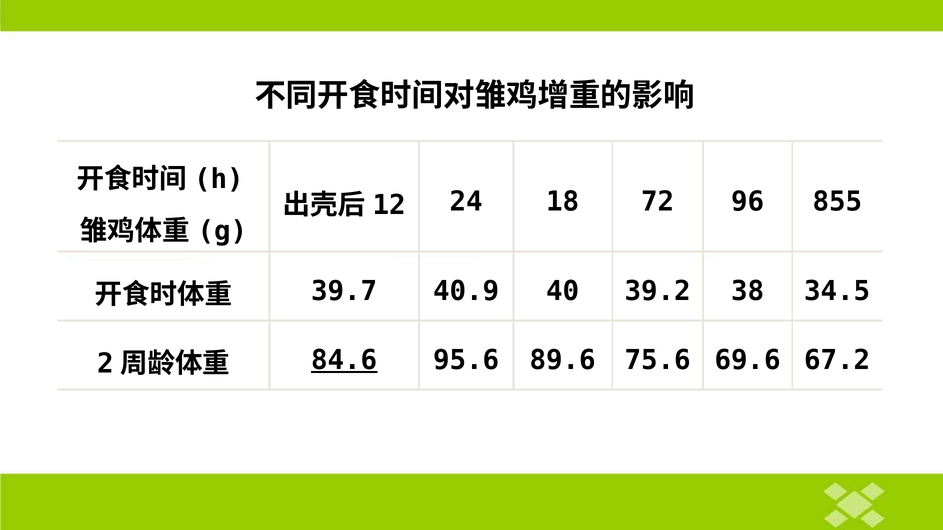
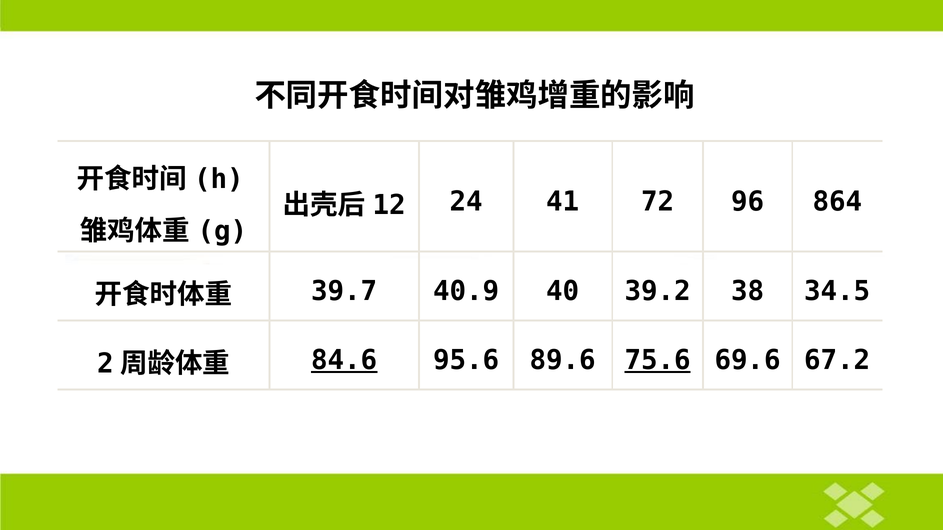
18: 18 -> 41
855: 855 -> 864
75.6 underline: none -> present
